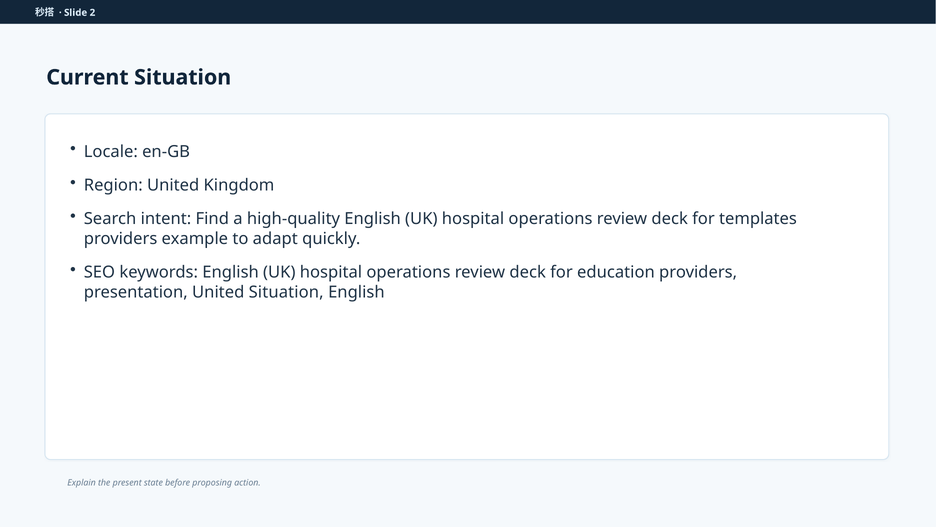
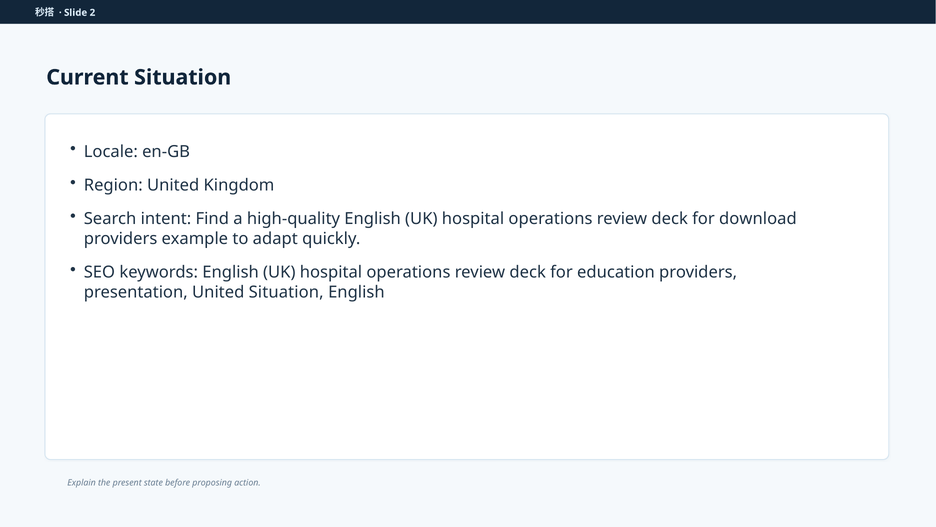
templates: templates -> download
